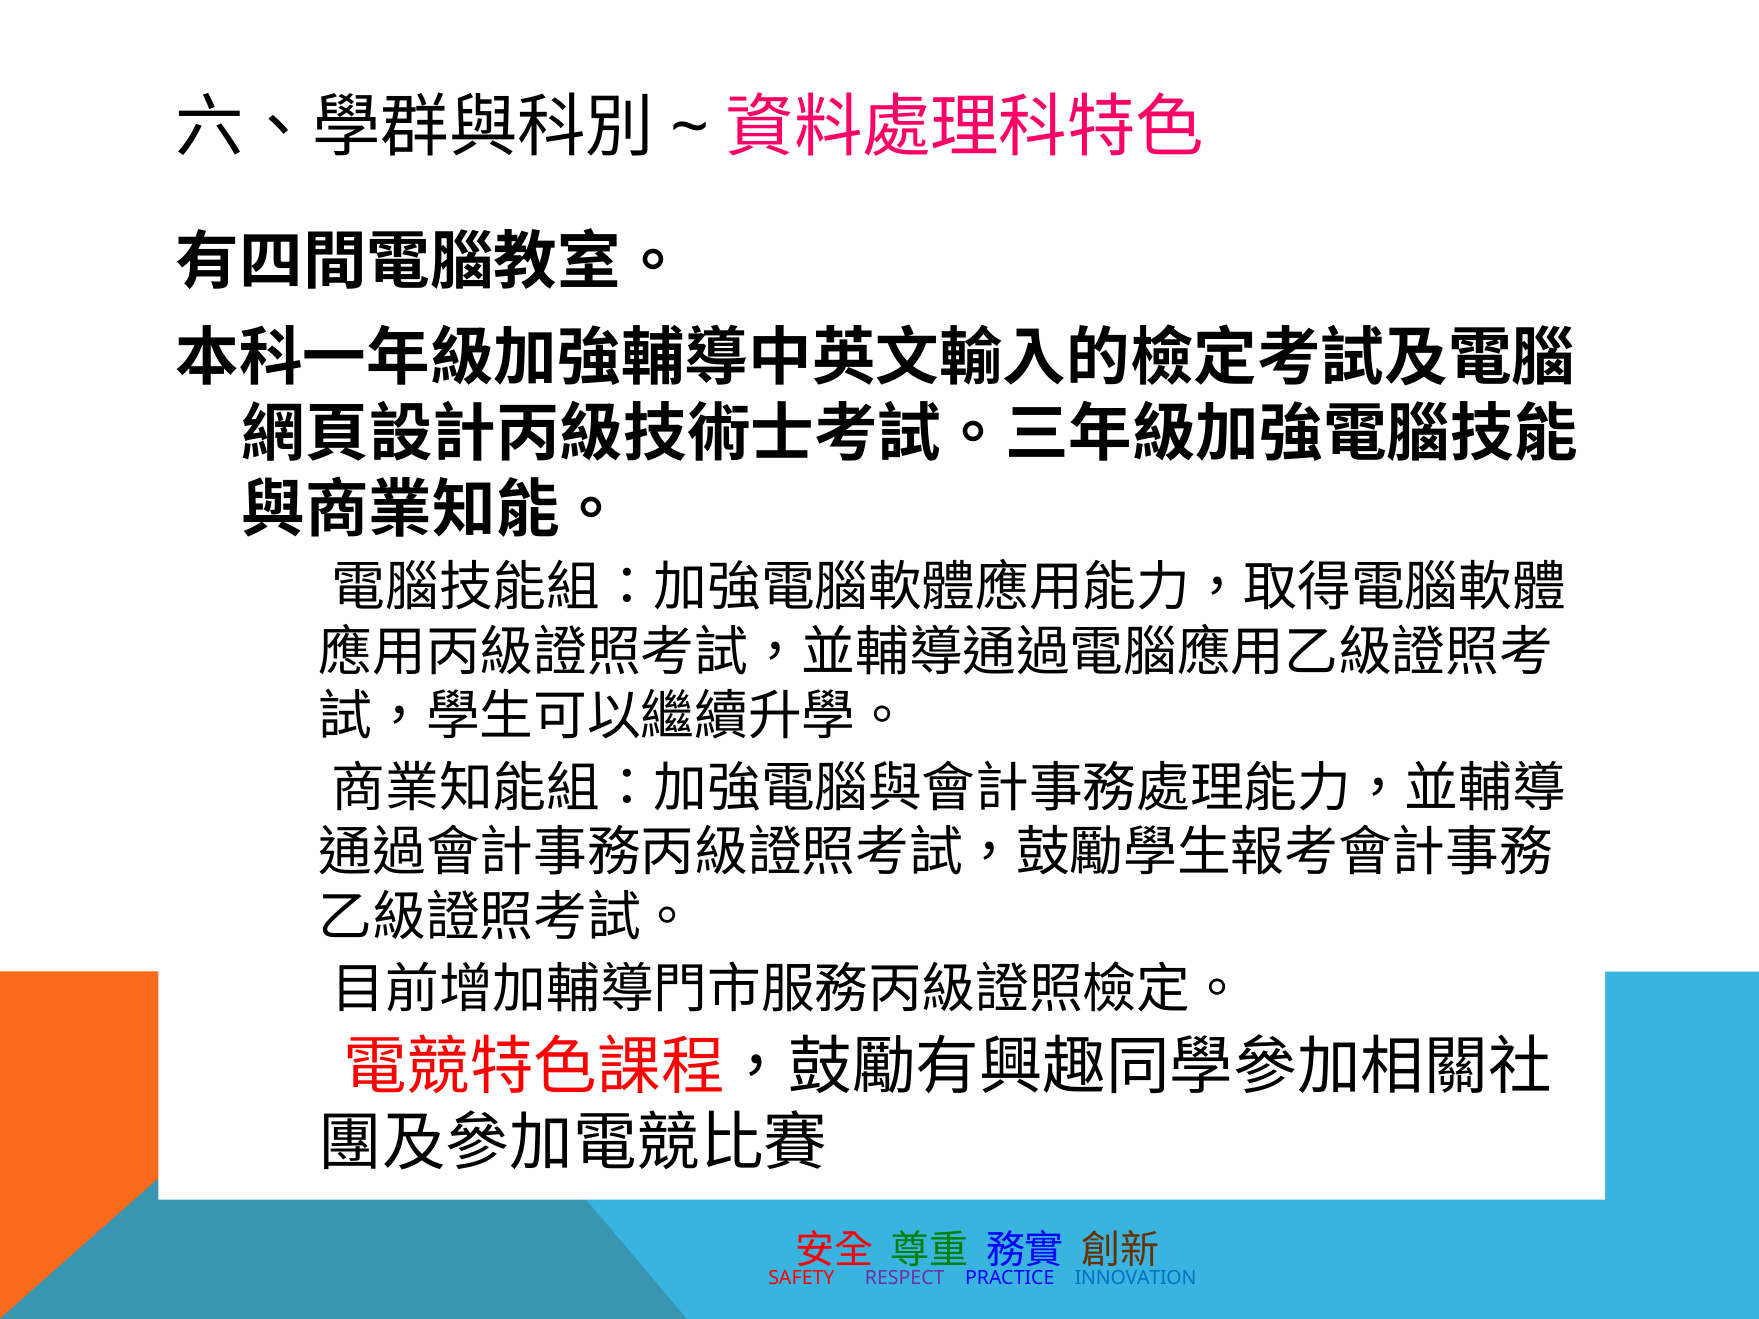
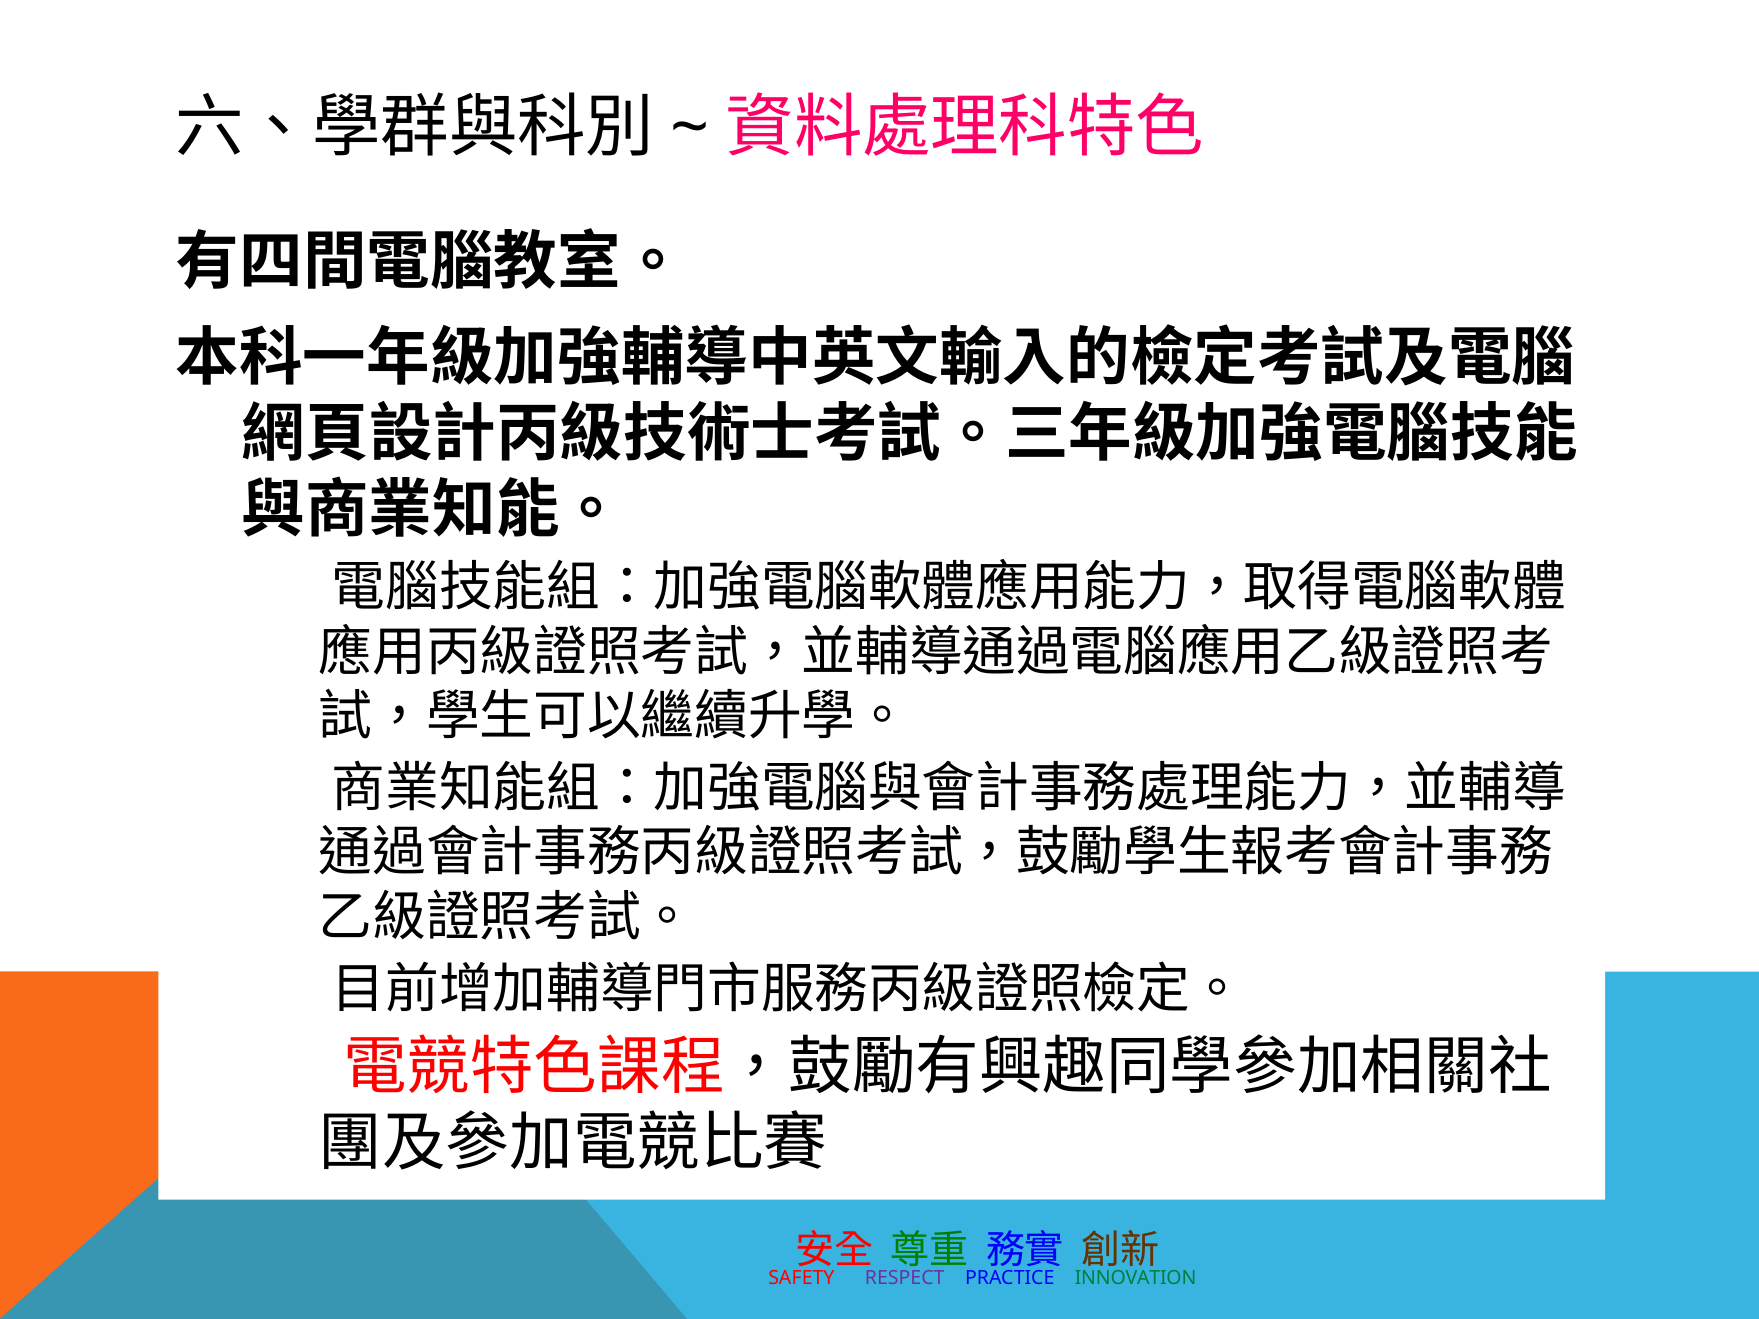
INNOVATION colour: blue -> green
